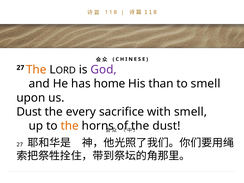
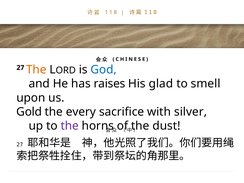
God colour: purple -> blue
home: home -> raises
than: than -> glad
Dust at (29, 112): Dust -> Gold
with smell: smell -> silver
the at (70, 126) colour: orange -> purple
